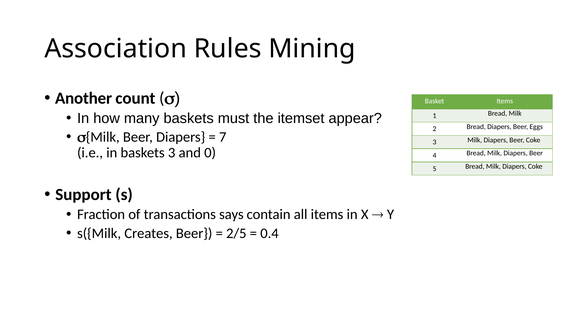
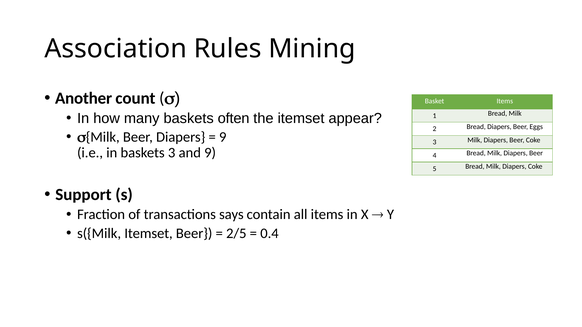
must: must -> often
7 at (223, 137): 7 -> 9
and 0: 0 -> 9
s({Milk Creates: Creates -> Itemset
